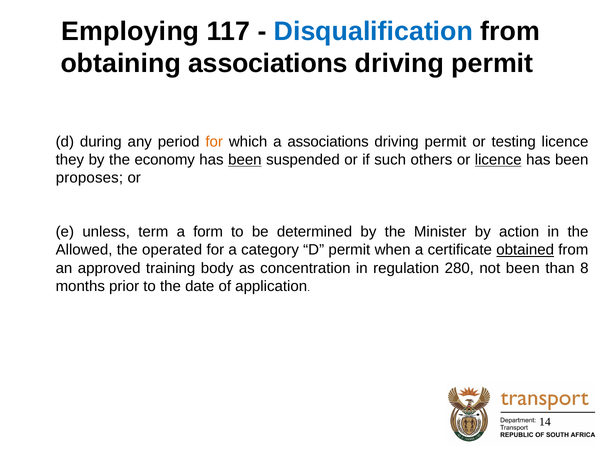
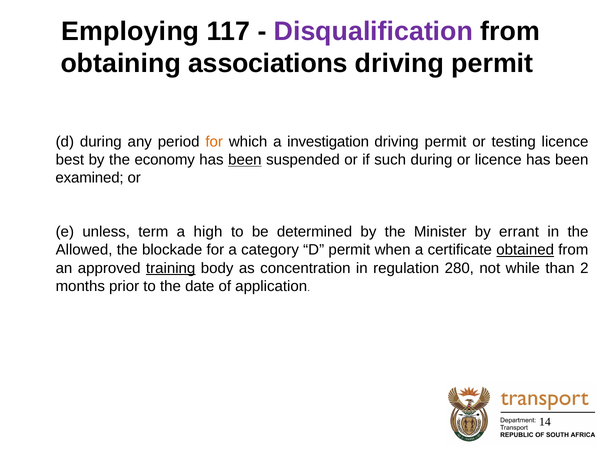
Disqualification colour: blue -> purple
a associations: associations -> investigation
they: they -> best
such others: others -> during
licence at (498, 160) underline: present -> none
proposes: proposes -> examined
form: form -> high
action: action -> errant
operated: operated -> blockade
training underline: none -> present
not been: been -> while
8: 8 -> 2
